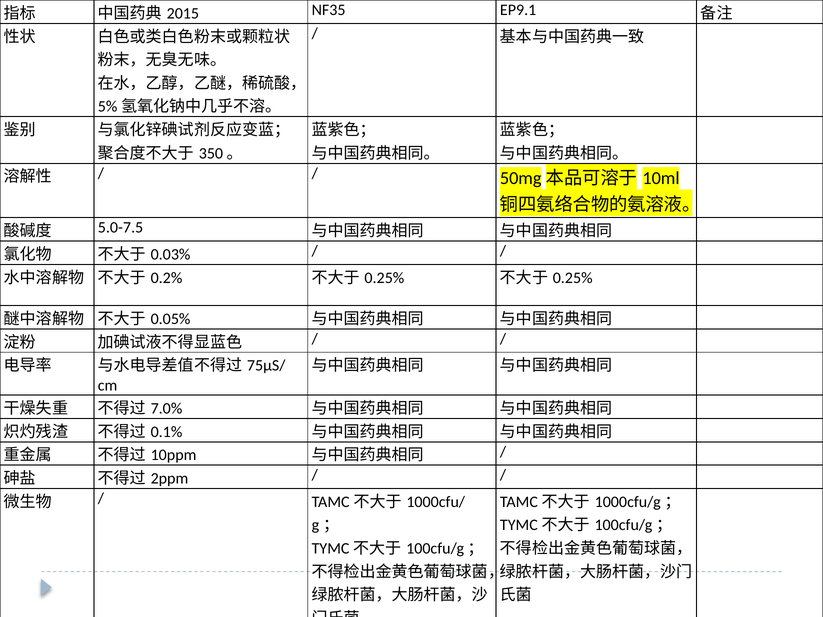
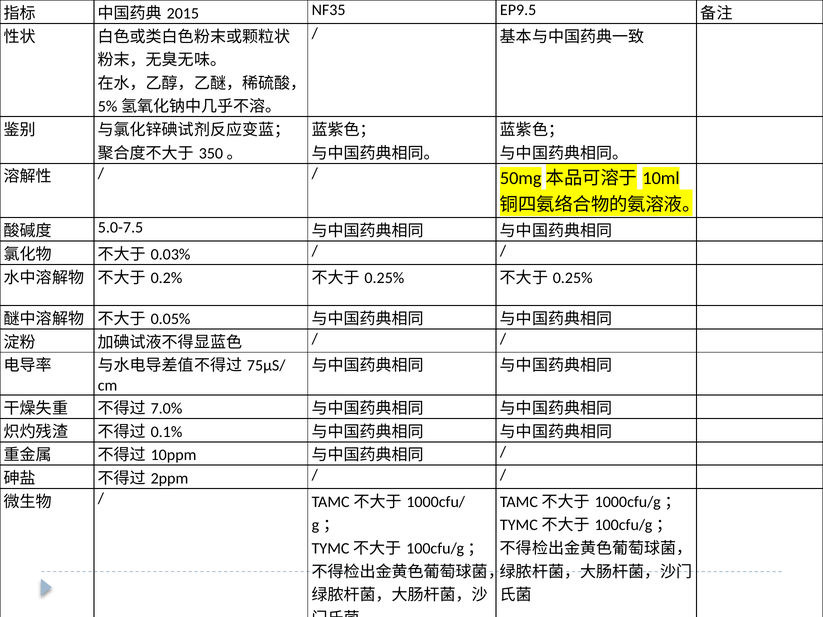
EP9.1: EP9.1 -> EP9.5
